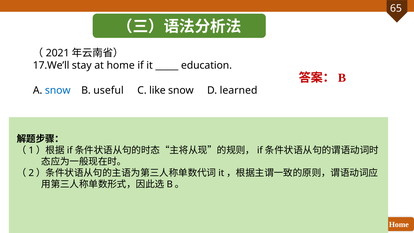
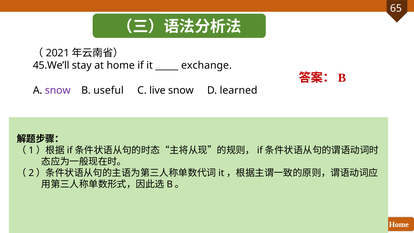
17.We’ll: 17.We’ll -> 45.We’ll
education: education -> exchange
snow at (58, 90) colour: blue -> purple
like: like -> live
